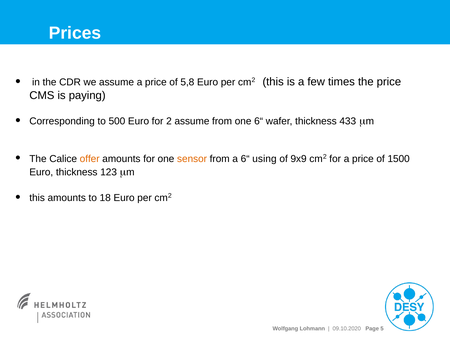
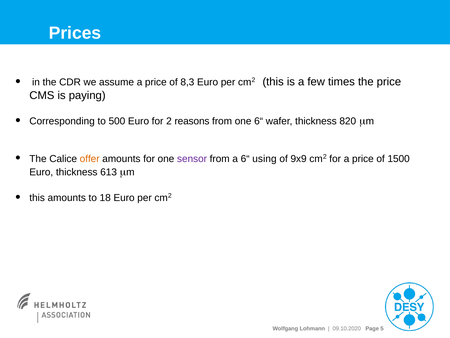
5,8: 5,8 -> 8,3
2 assume: assume -> reasons
433: 433 -> 820
sensor colour: orange -> purple
123: 123 -> 613
